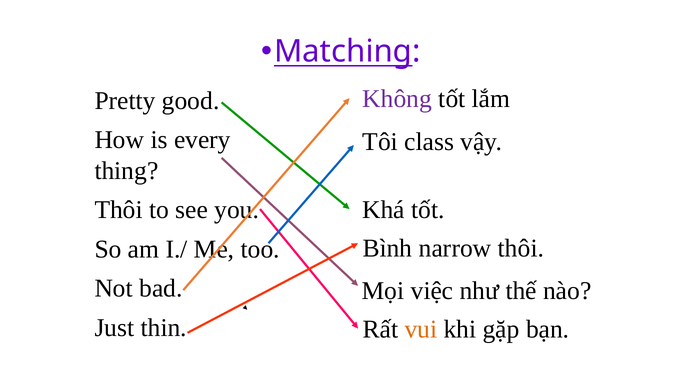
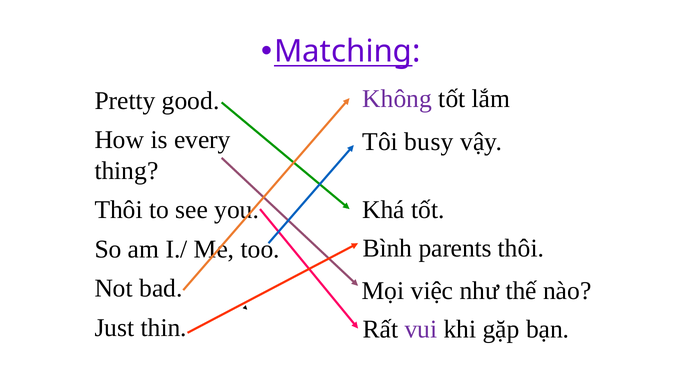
class: class -> busy
narrow: narrow -> parents
vui colour: orange -> purple
